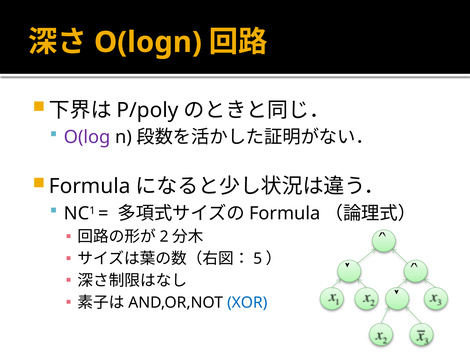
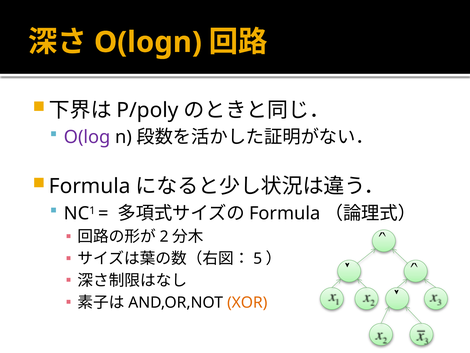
XOR colour: blue -> orange
